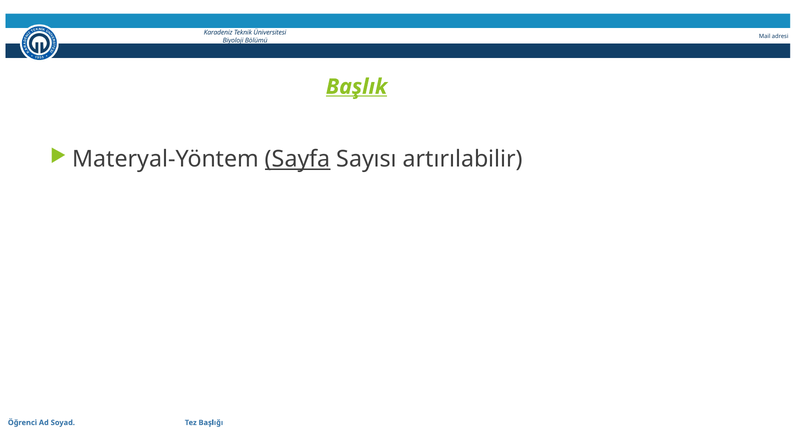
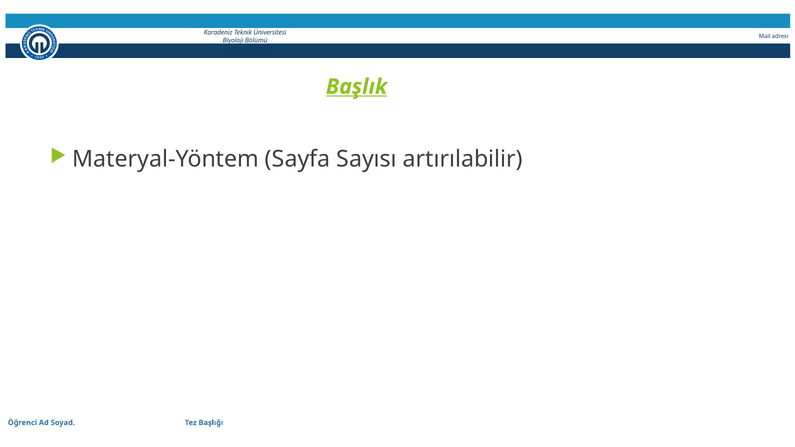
Sayfa underline: present -> none
